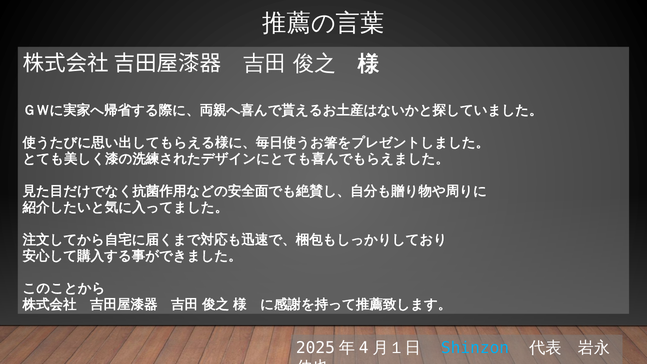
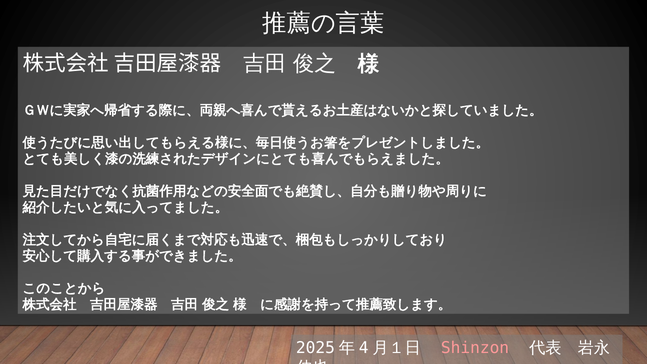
Shinzon colour: light blue -> pink
